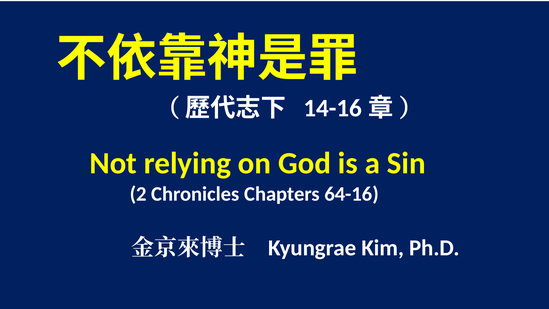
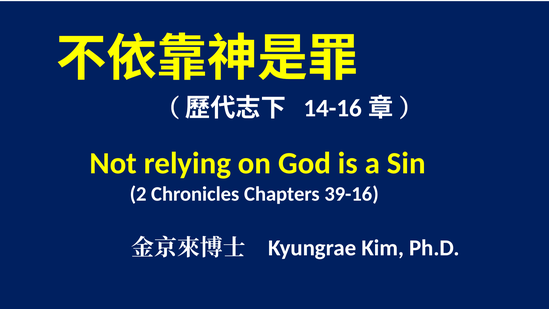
64-16: 64-16 -> 39-16
